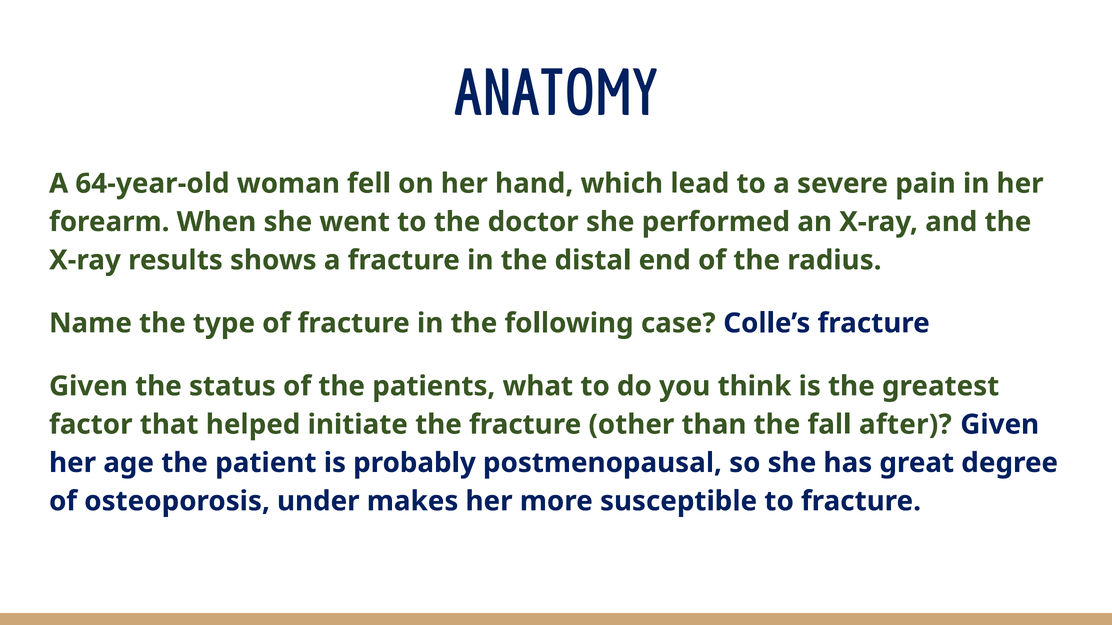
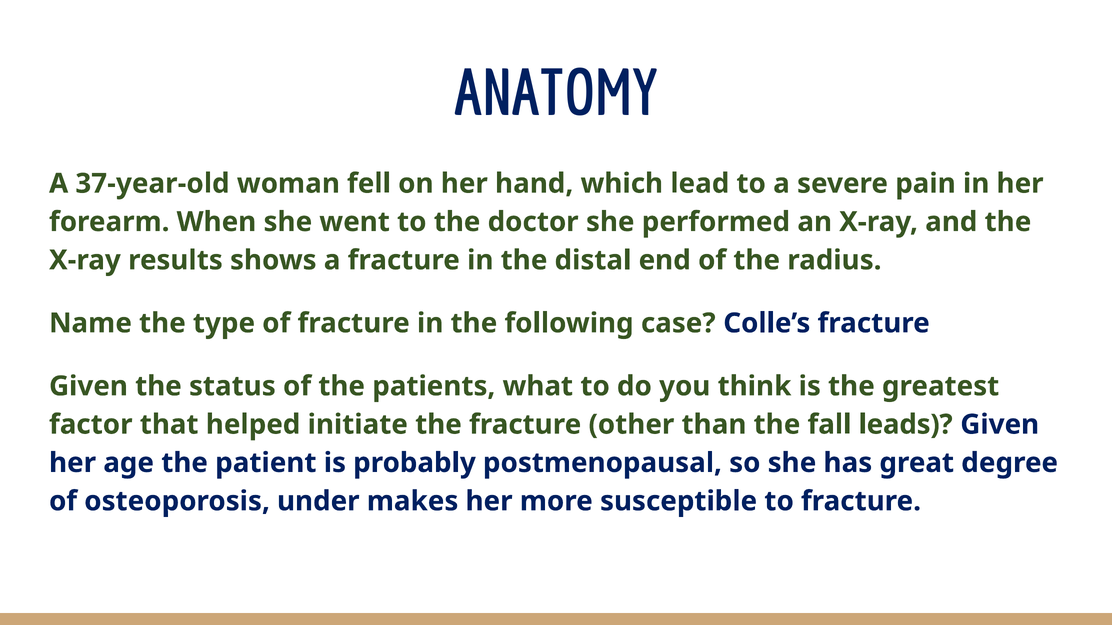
64-year-old: 64-year-old -> 37-year-old
after: after -> leads
